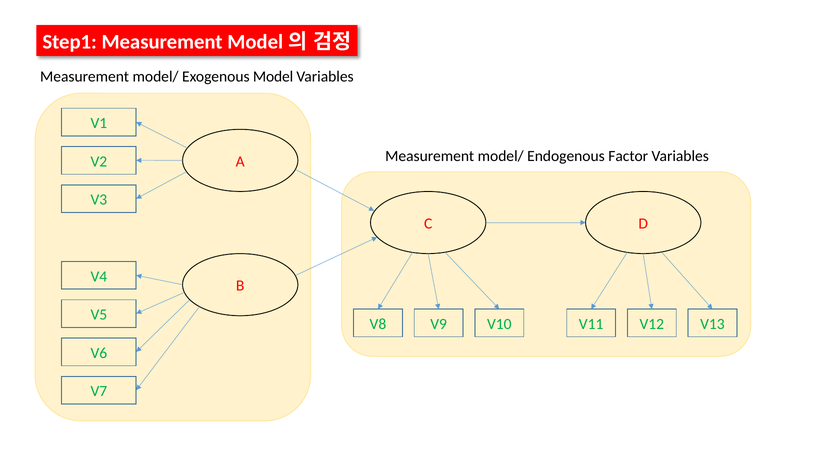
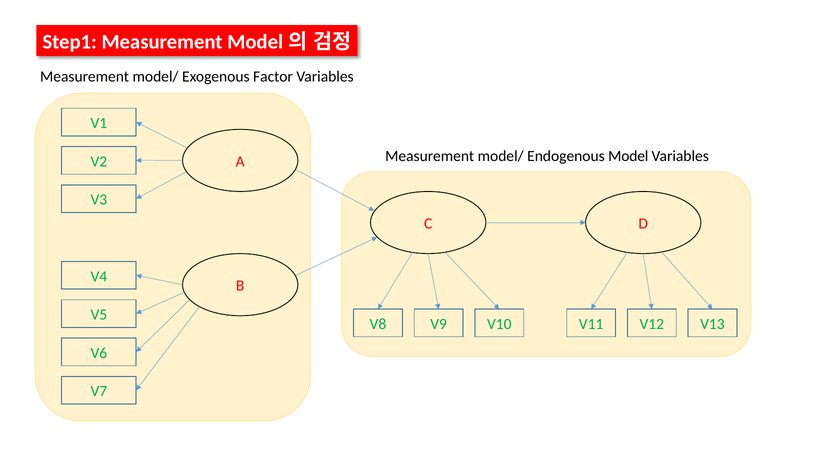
Model: Model -> Factor
Factor: Factor -> Model
